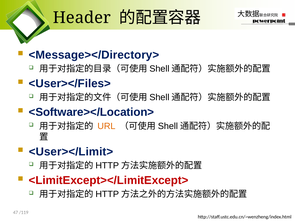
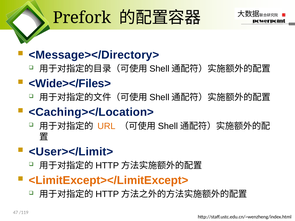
Header: Header -> Prefork
<User></Files>: <User></Files> -> <Wide></Files>
<Software></Location>: <Software></Location> -> <Caching></Location>
<LimitExcept></LimitExcept> colour: red -> orange
